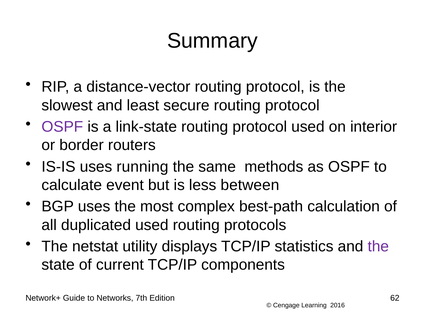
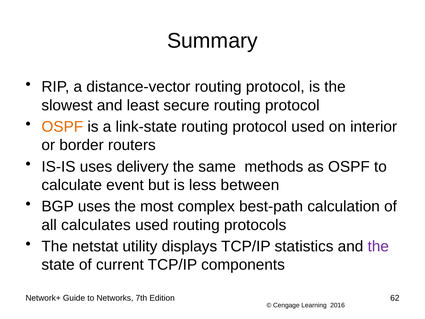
OSPF at (62, 127) colour: purple -> orange
running: running -> delivery
duplicated: duplicated -> calculates
